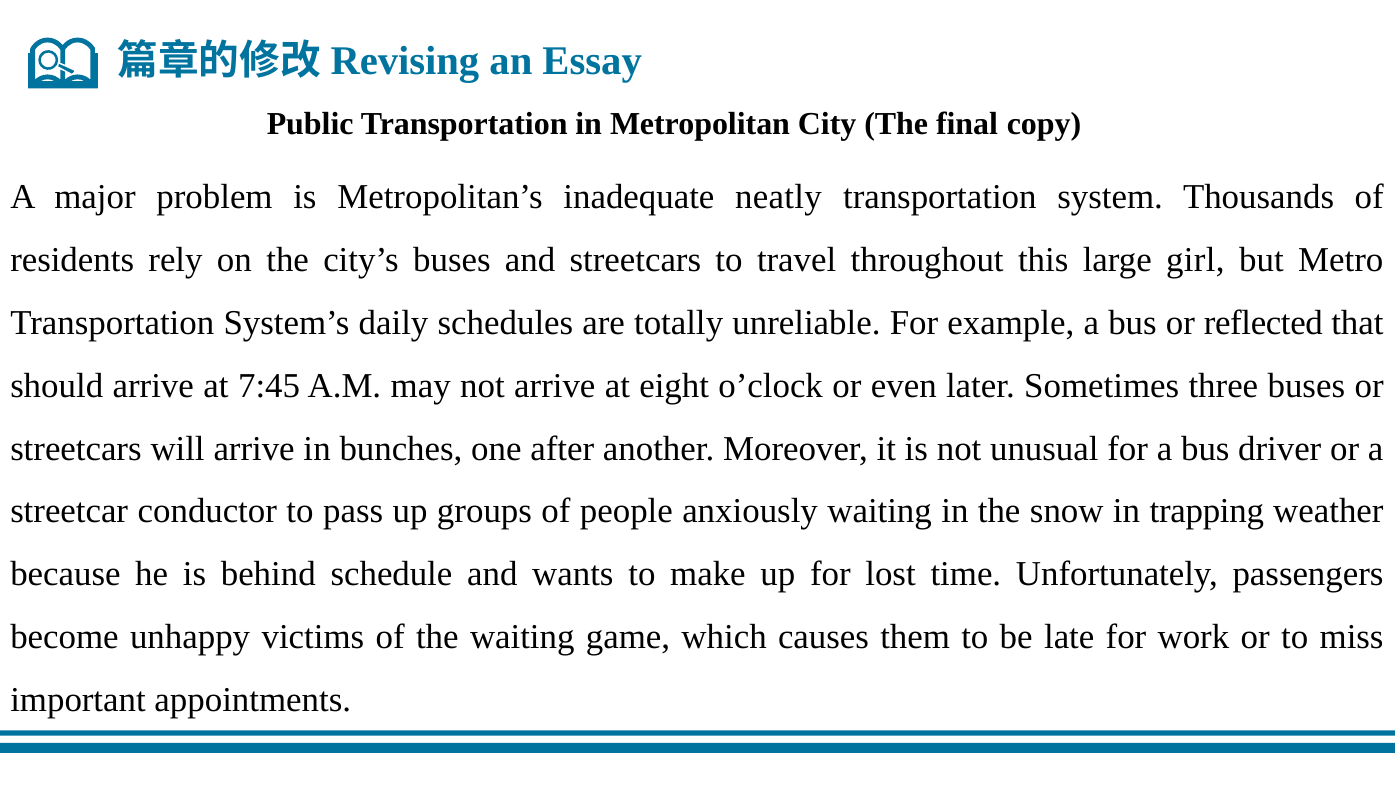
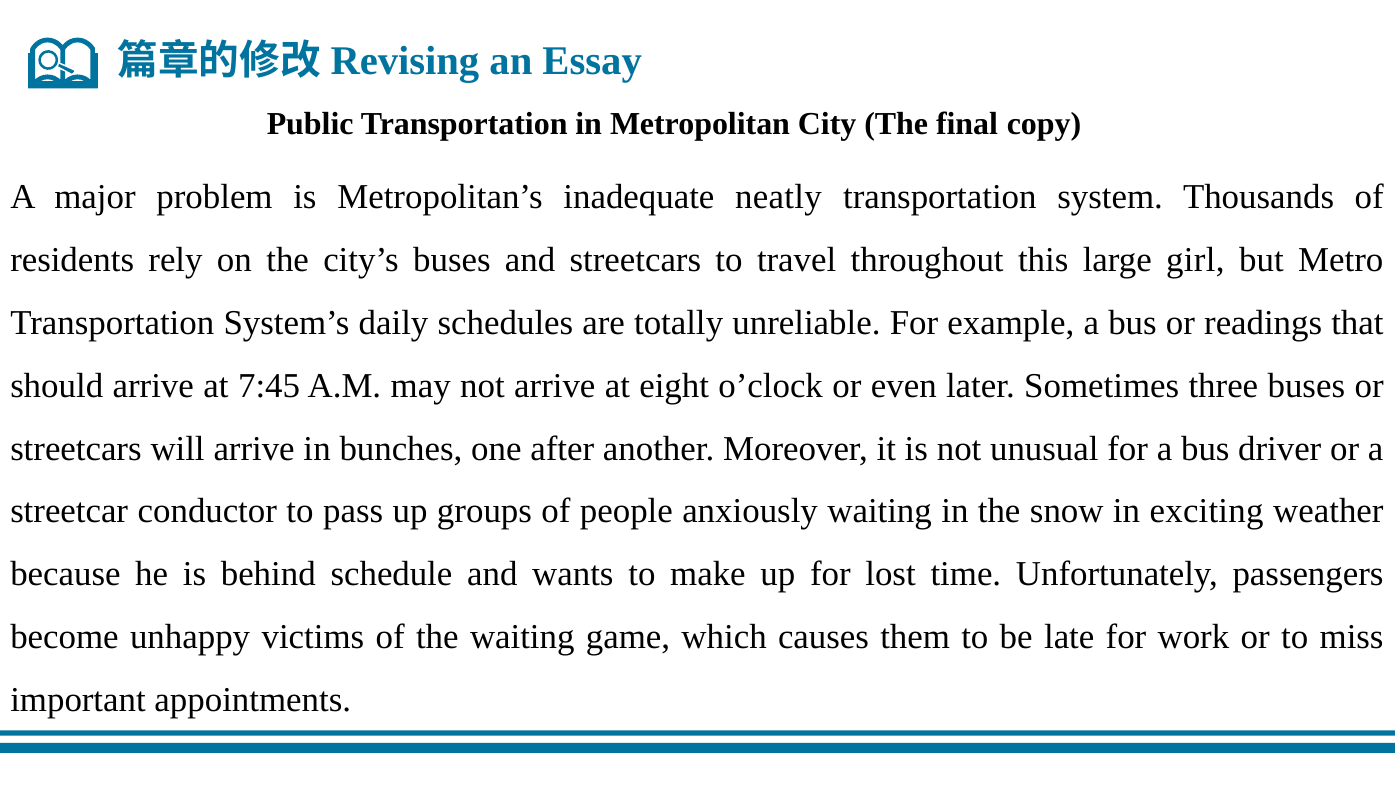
reflected: reflected -> readings
trapping: trapping -> exciting
